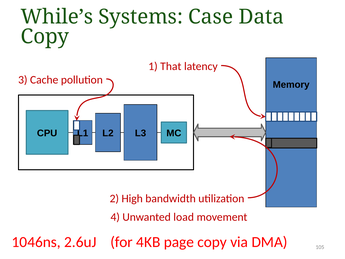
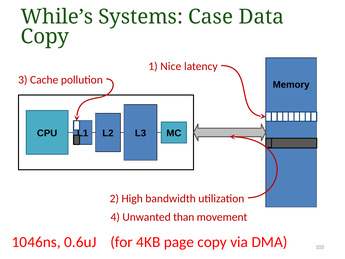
That: That -> Nice
load: load -> than
2.6uJ: 2.6uJ -> 0.6uJ
